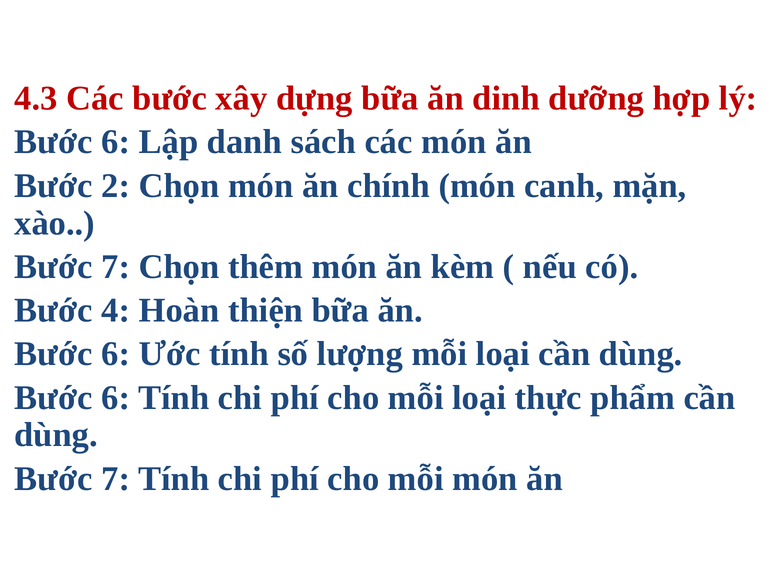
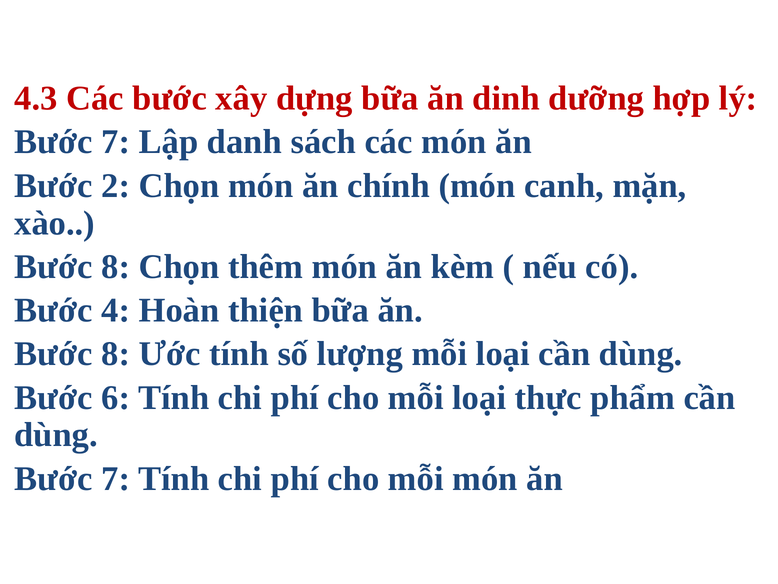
6 at (116, 142): 6 -> 7
7 at (116, 266): 7 -> 8
6 at (116, 354): 6 -> 8
